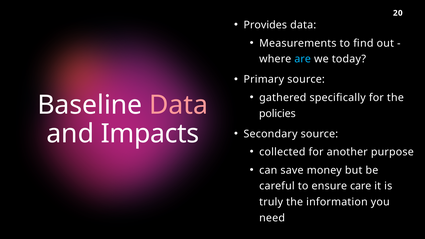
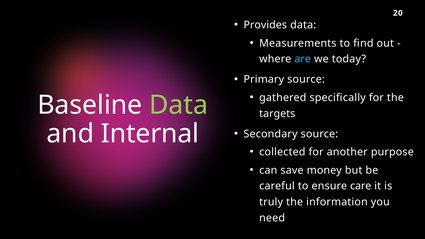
Data at (179, 105) colour: pink -> light green
policies: policies -> targets
Impacts: Impacts -> Internal
